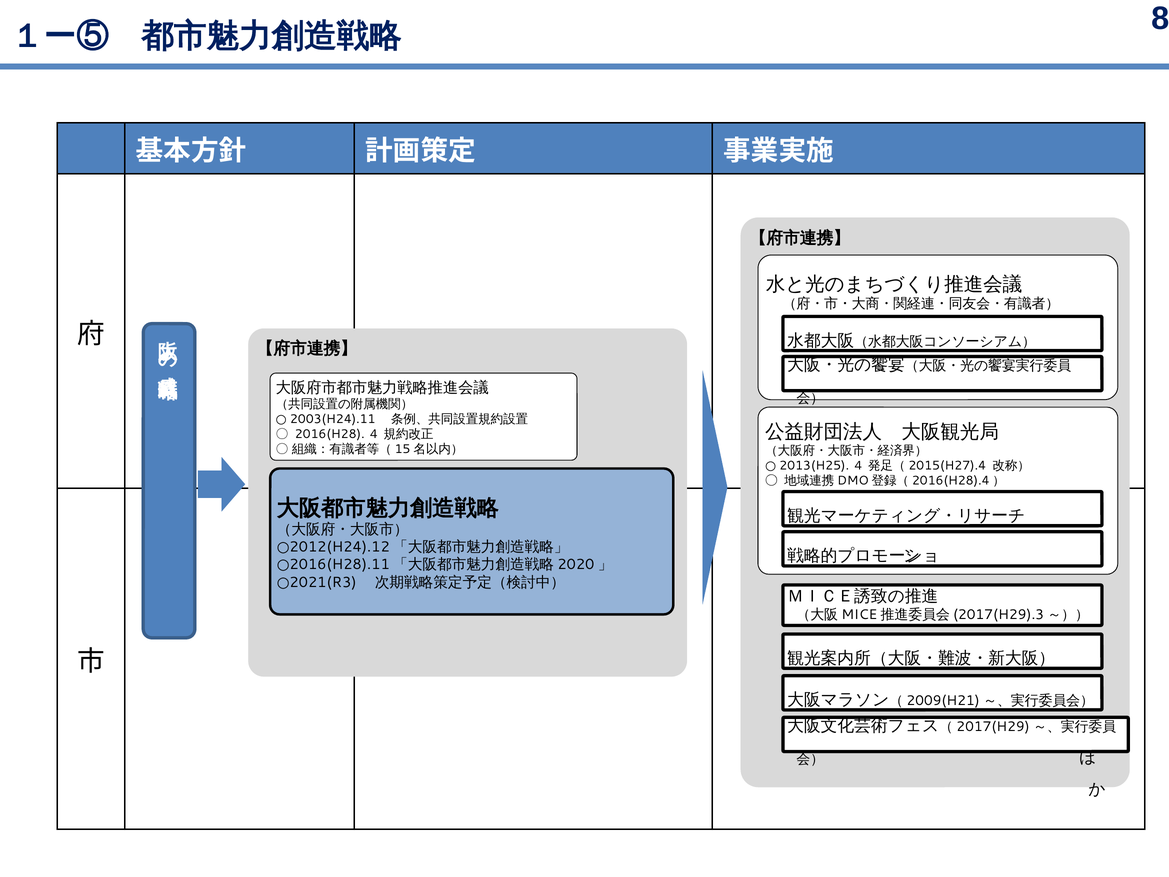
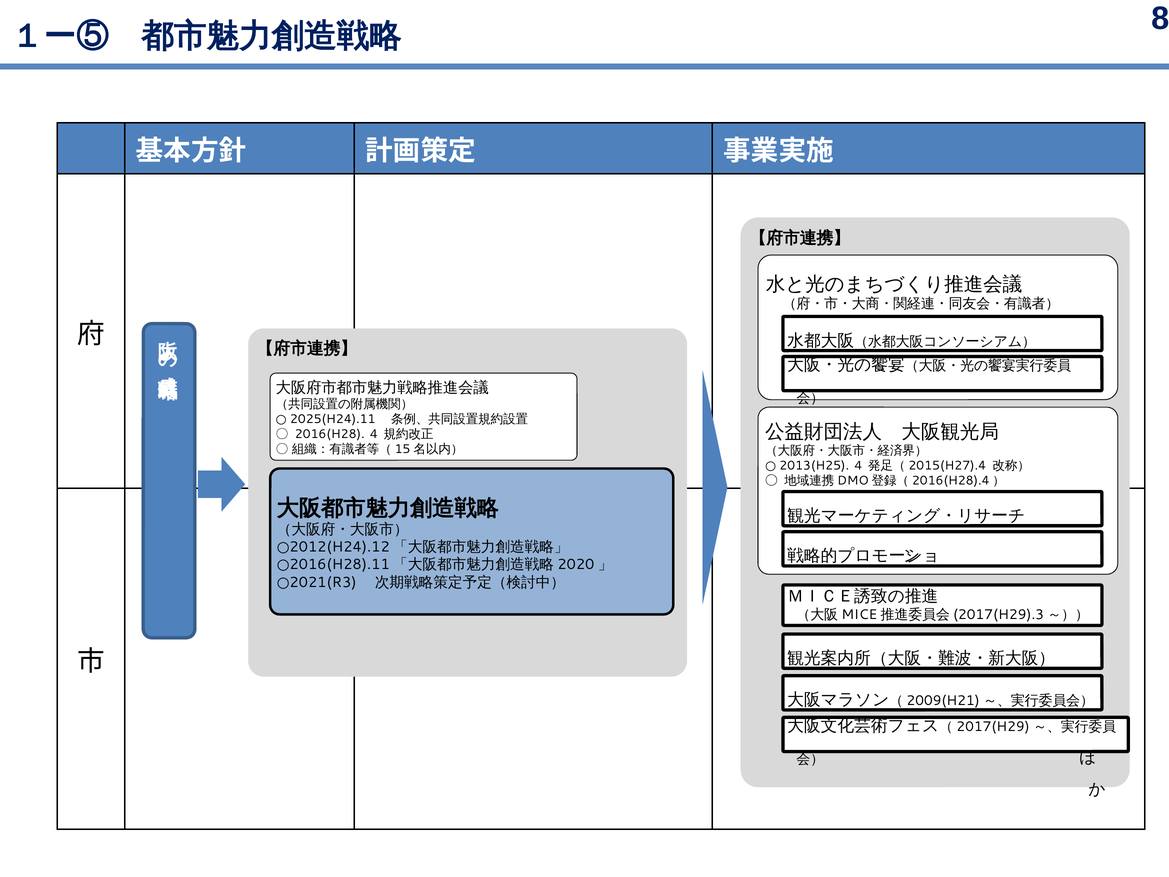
2003(H24).11: 2003(H24).11 -> 2025(H24).11
